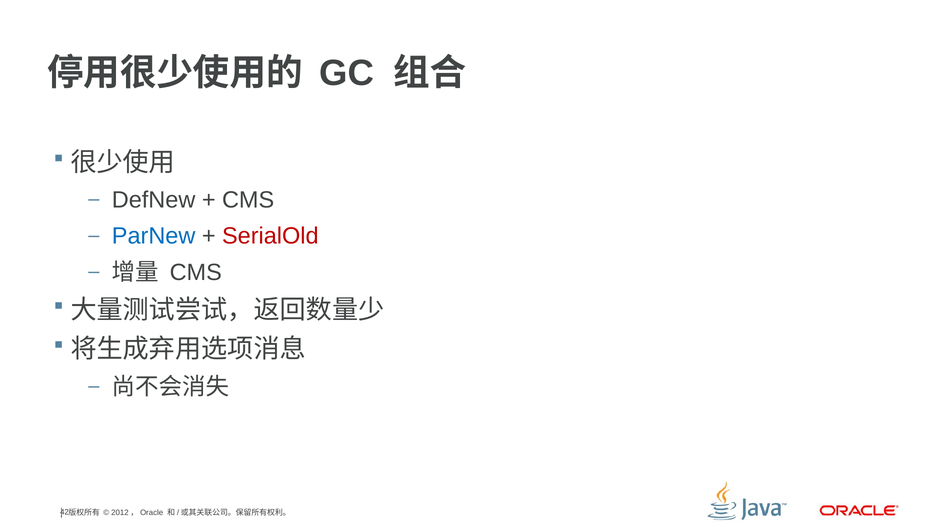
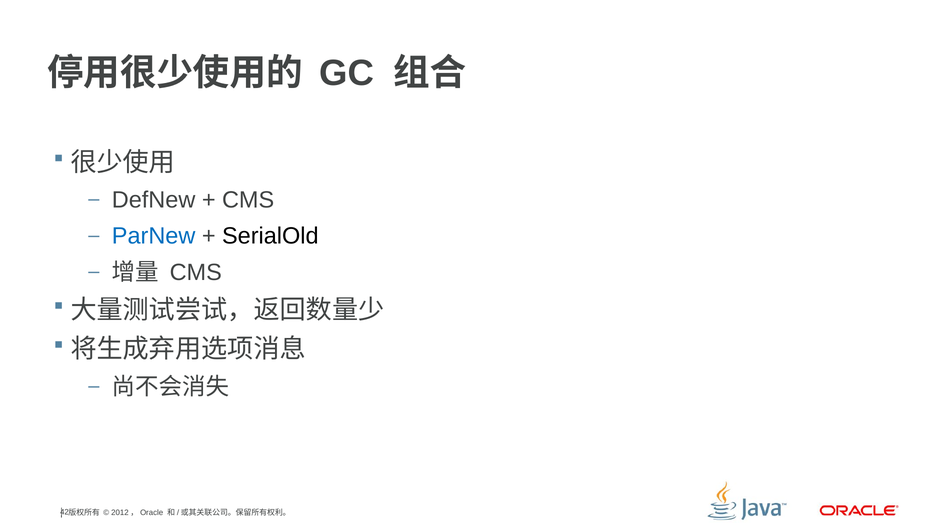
SerialOld colour: red -> black
